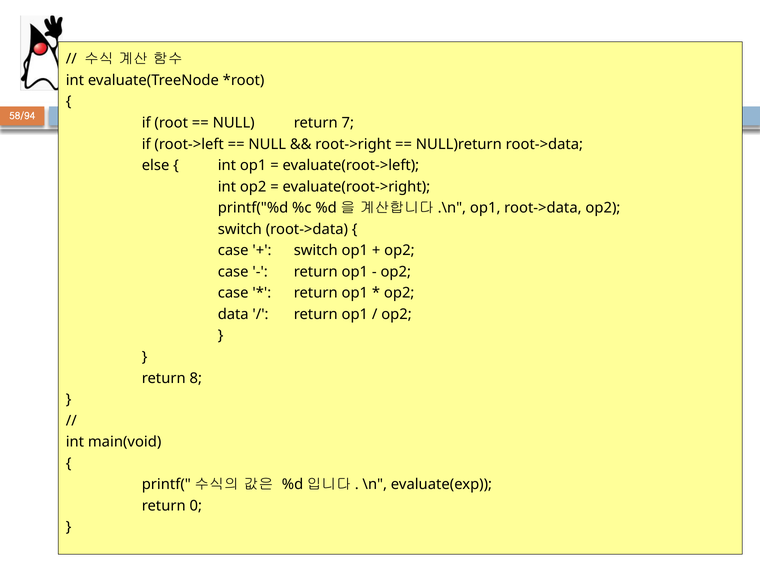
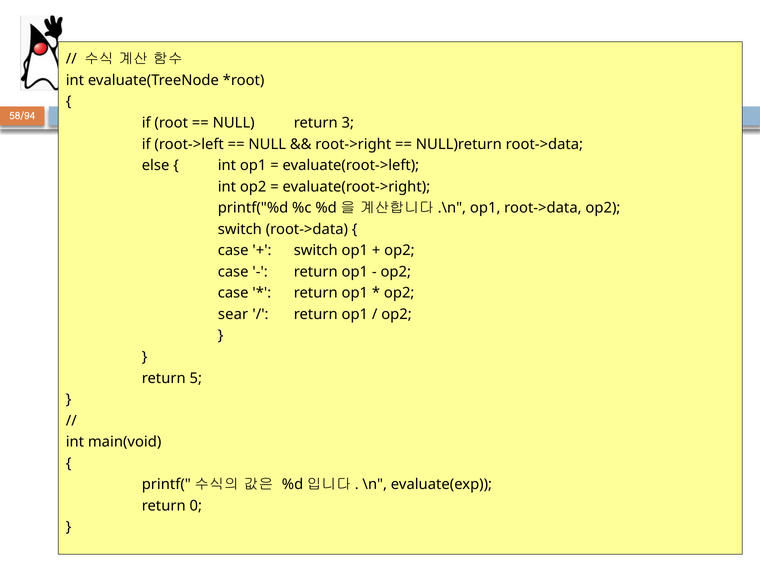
7: 7 -> 3
data: data -> sear
8: 8 -> 5
